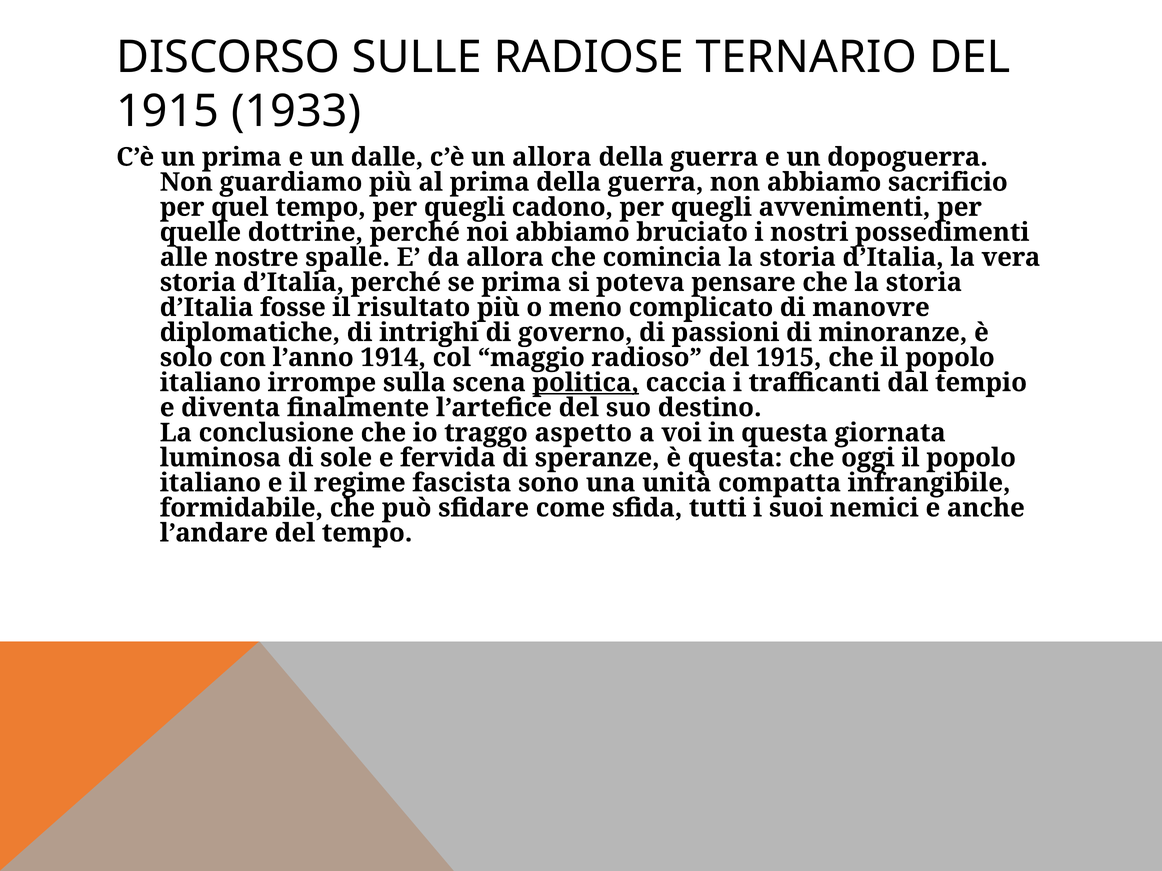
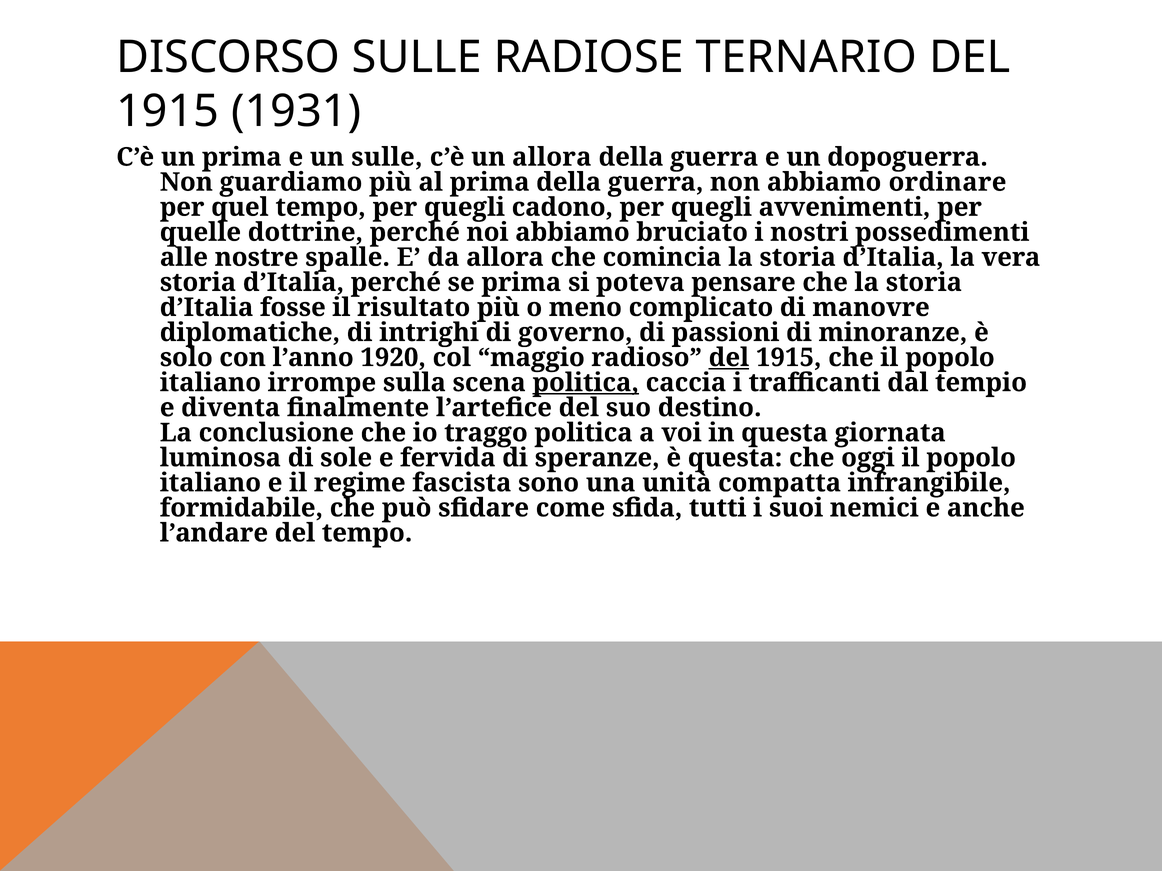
1933: 1933 -> 1931
un dalle: dalle -> sulle
sacrificio: sacrificio -> ordinare
1914: 1914 -> 1920
del at (729, 358) underline: none -> present
traggo aspetto: aspetto -> politica
